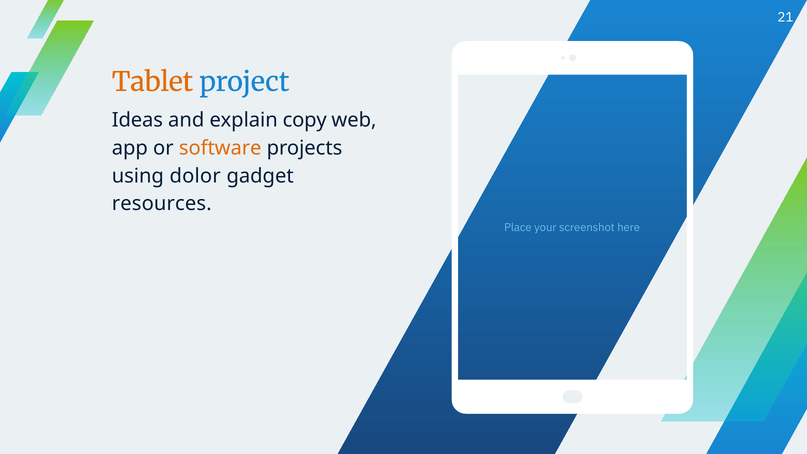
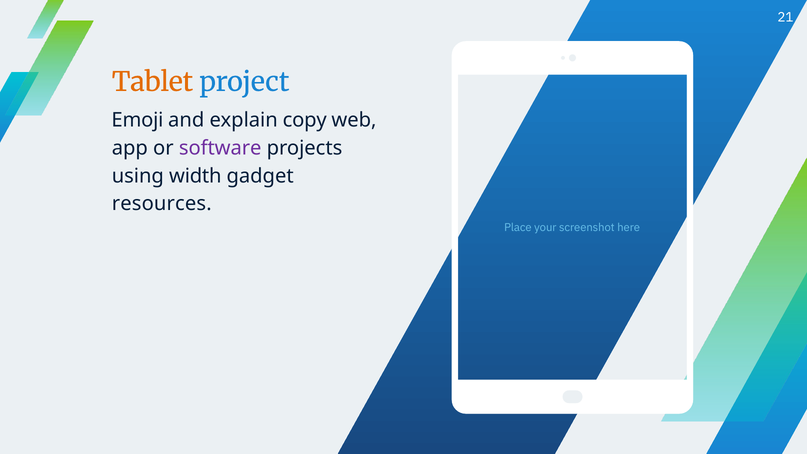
Ideas: Ideas -> Emoji
software colour: orange -> purple
dolor: dolor -> width
